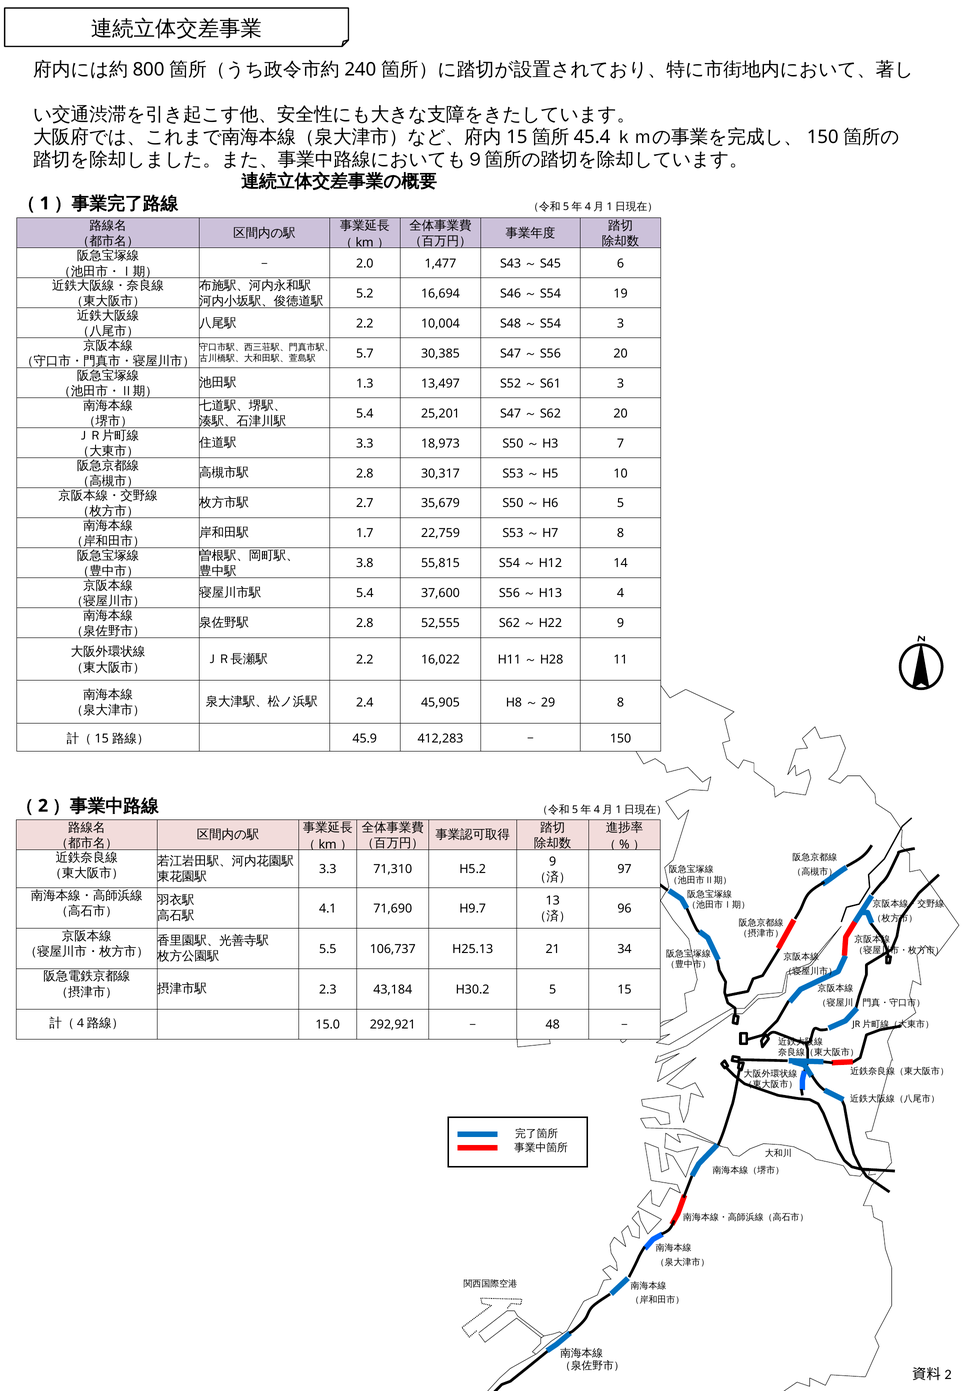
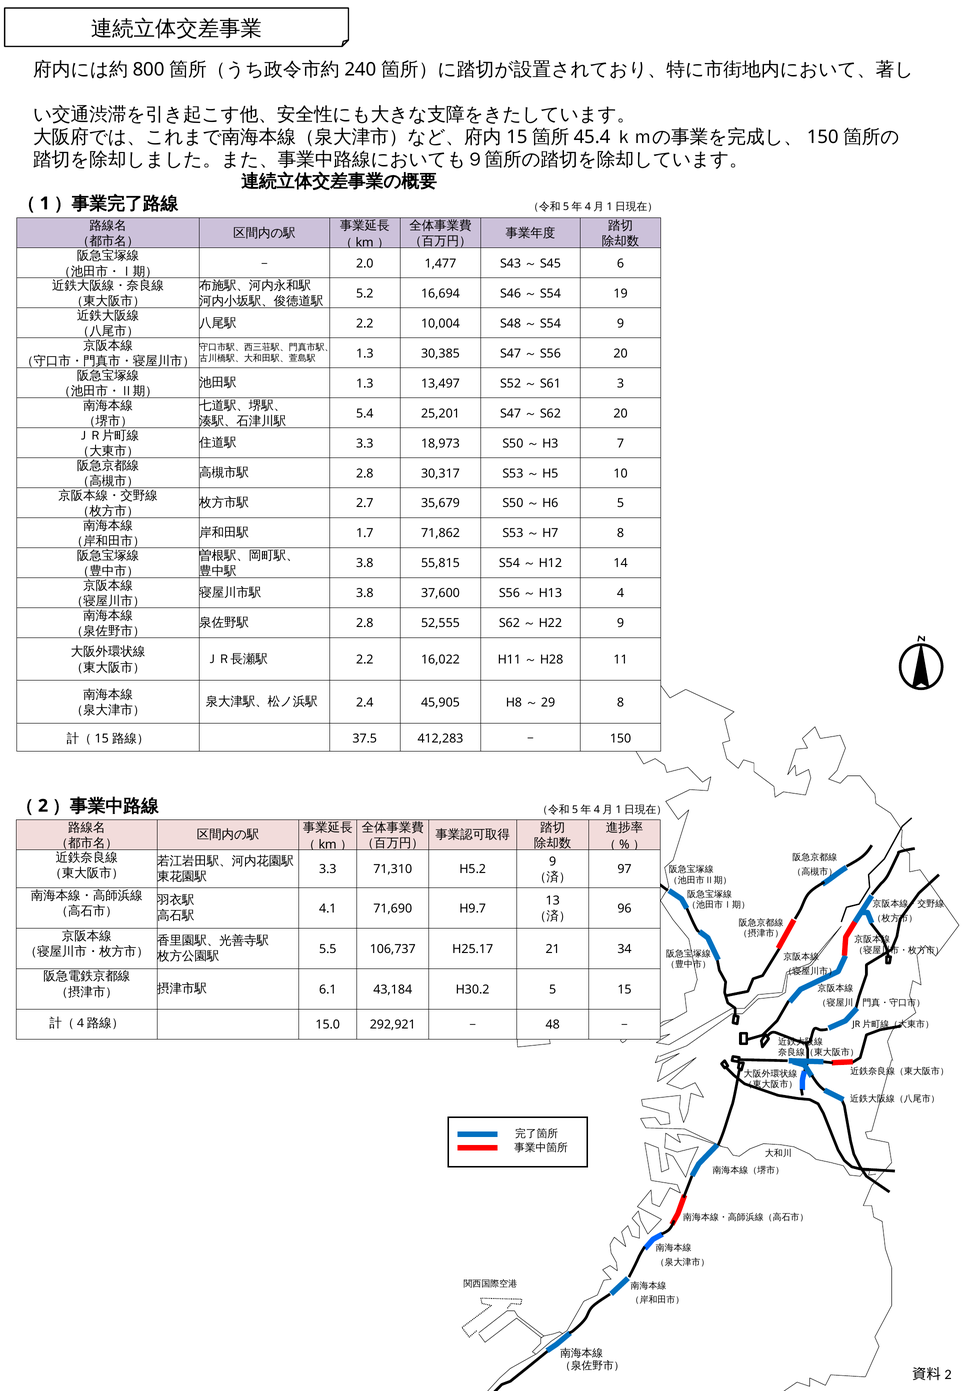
3 at (620, 324): 3 -> 9
5.7 at (365, 353): 5.7 -> 1.3
22,759: 22,759 -> 71,862
5.4 at (365, 593): 5.4 -> 3.8
45.9: 45.9 -> 37.5
H25.13: H25.13 -> H25.17
2.3: 2.3 -> 6.1
